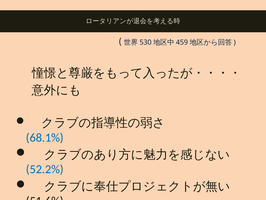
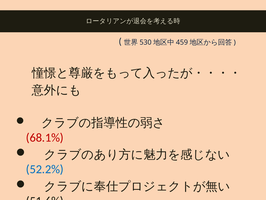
68.1% colour: blue -> red
